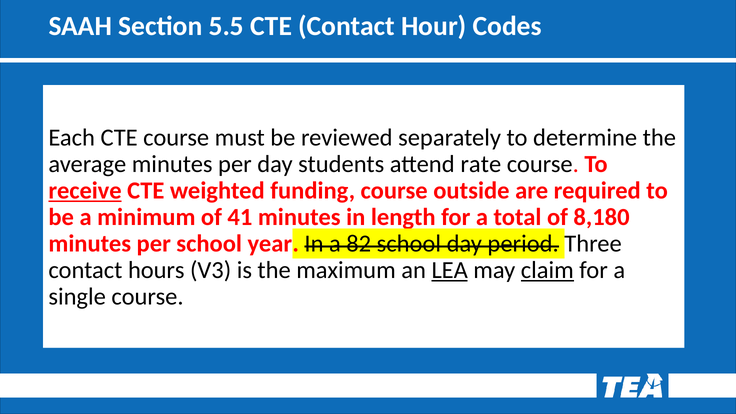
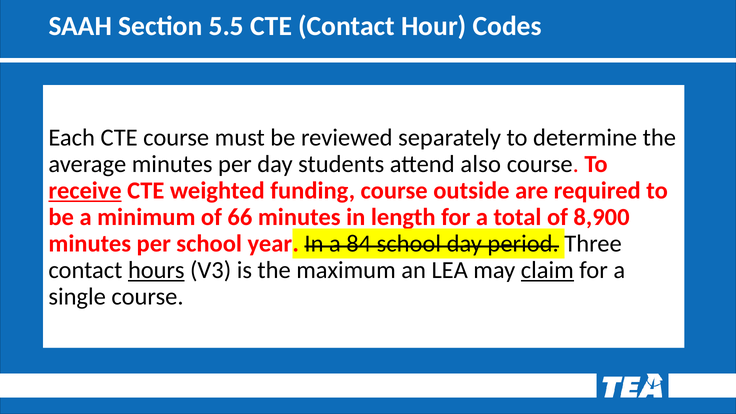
rate: rate -> also
41: 41 -> 66
8,180: 8,180 -> 8,900
82: 82 -> 84
hours underline: none -> present
LEA underline: present -> none
